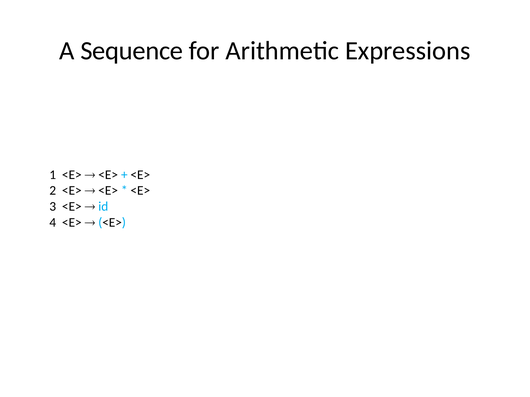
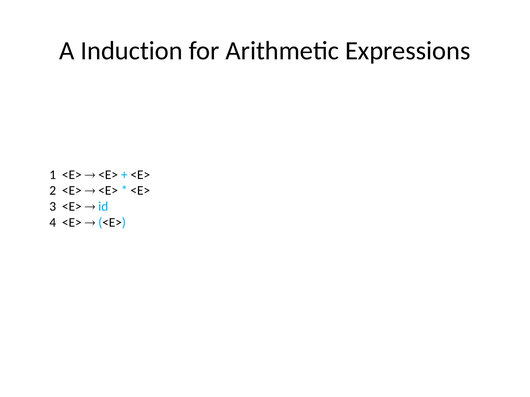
Sequence: Sequence -> Induction
